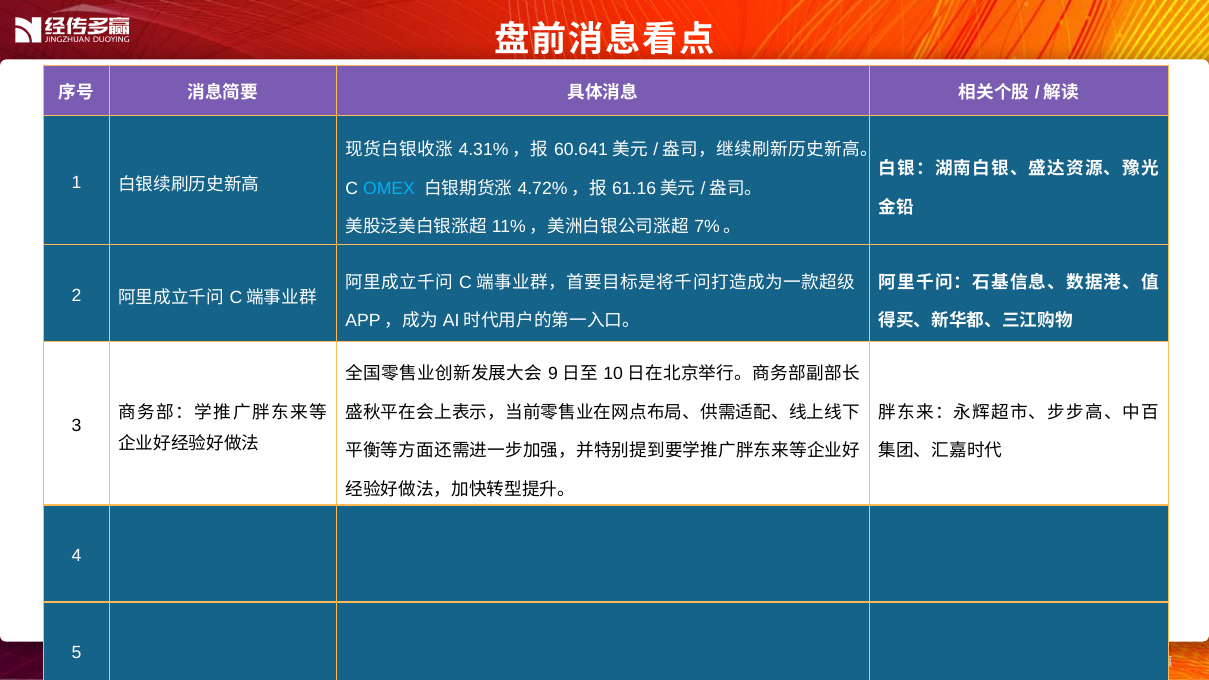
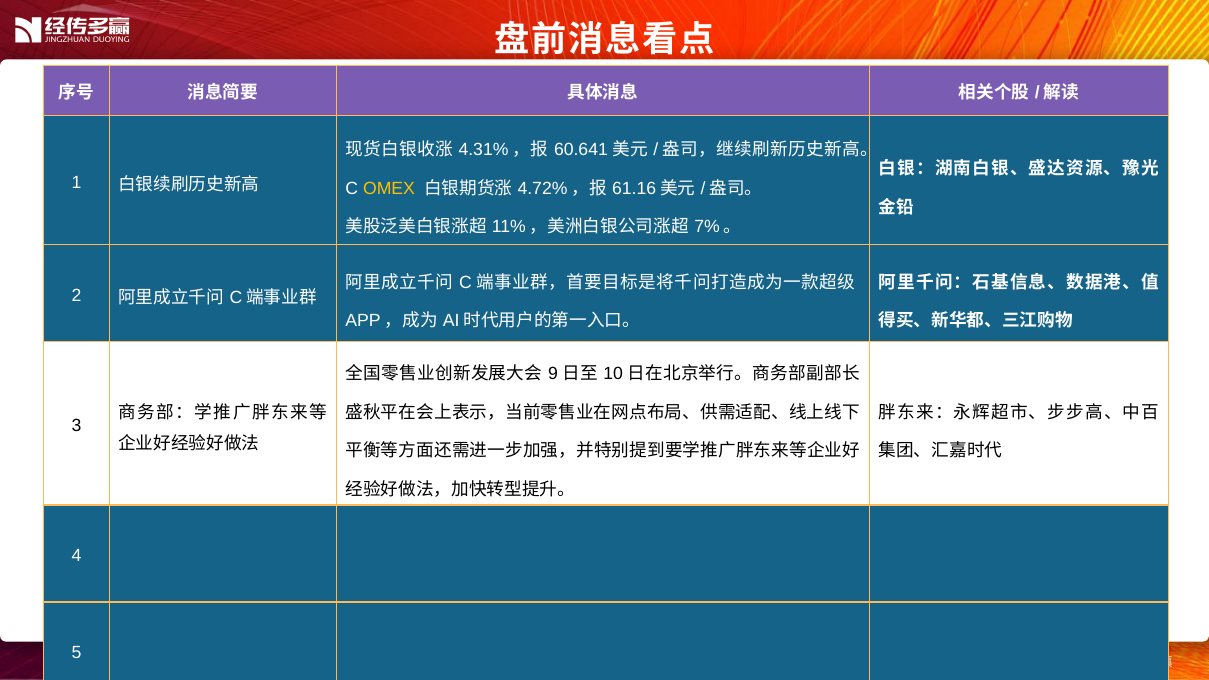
OMEX colour: light blue -> yellow
